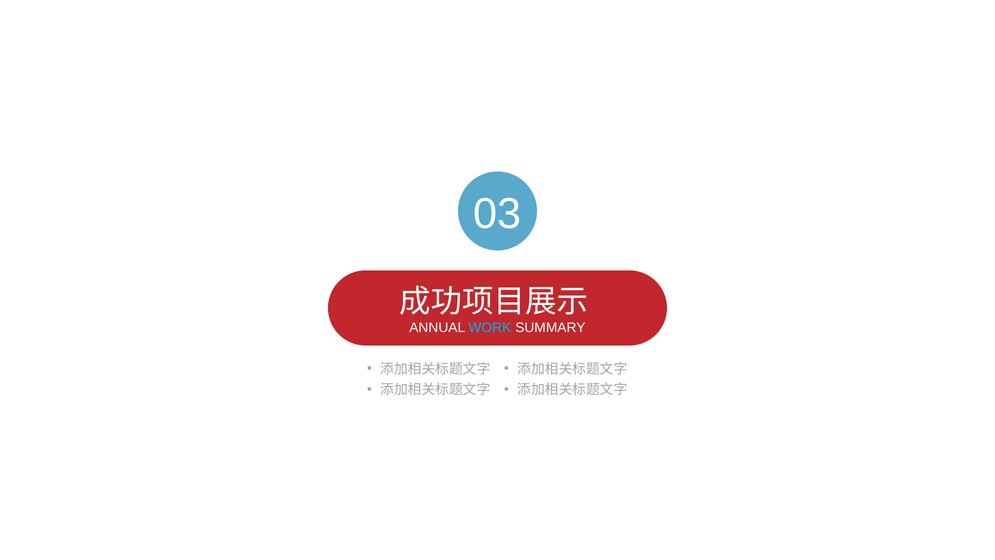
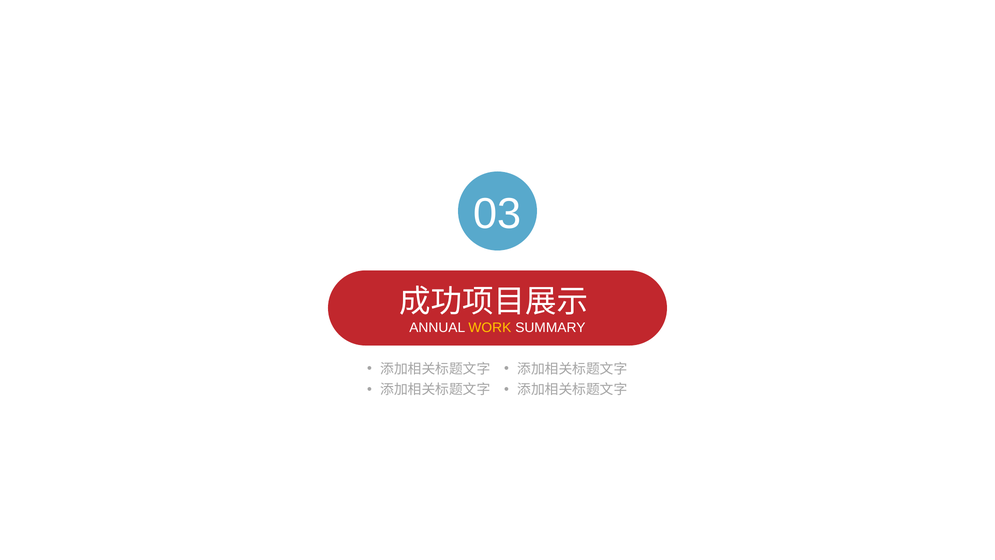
WORK colour: light blue -> yellow
